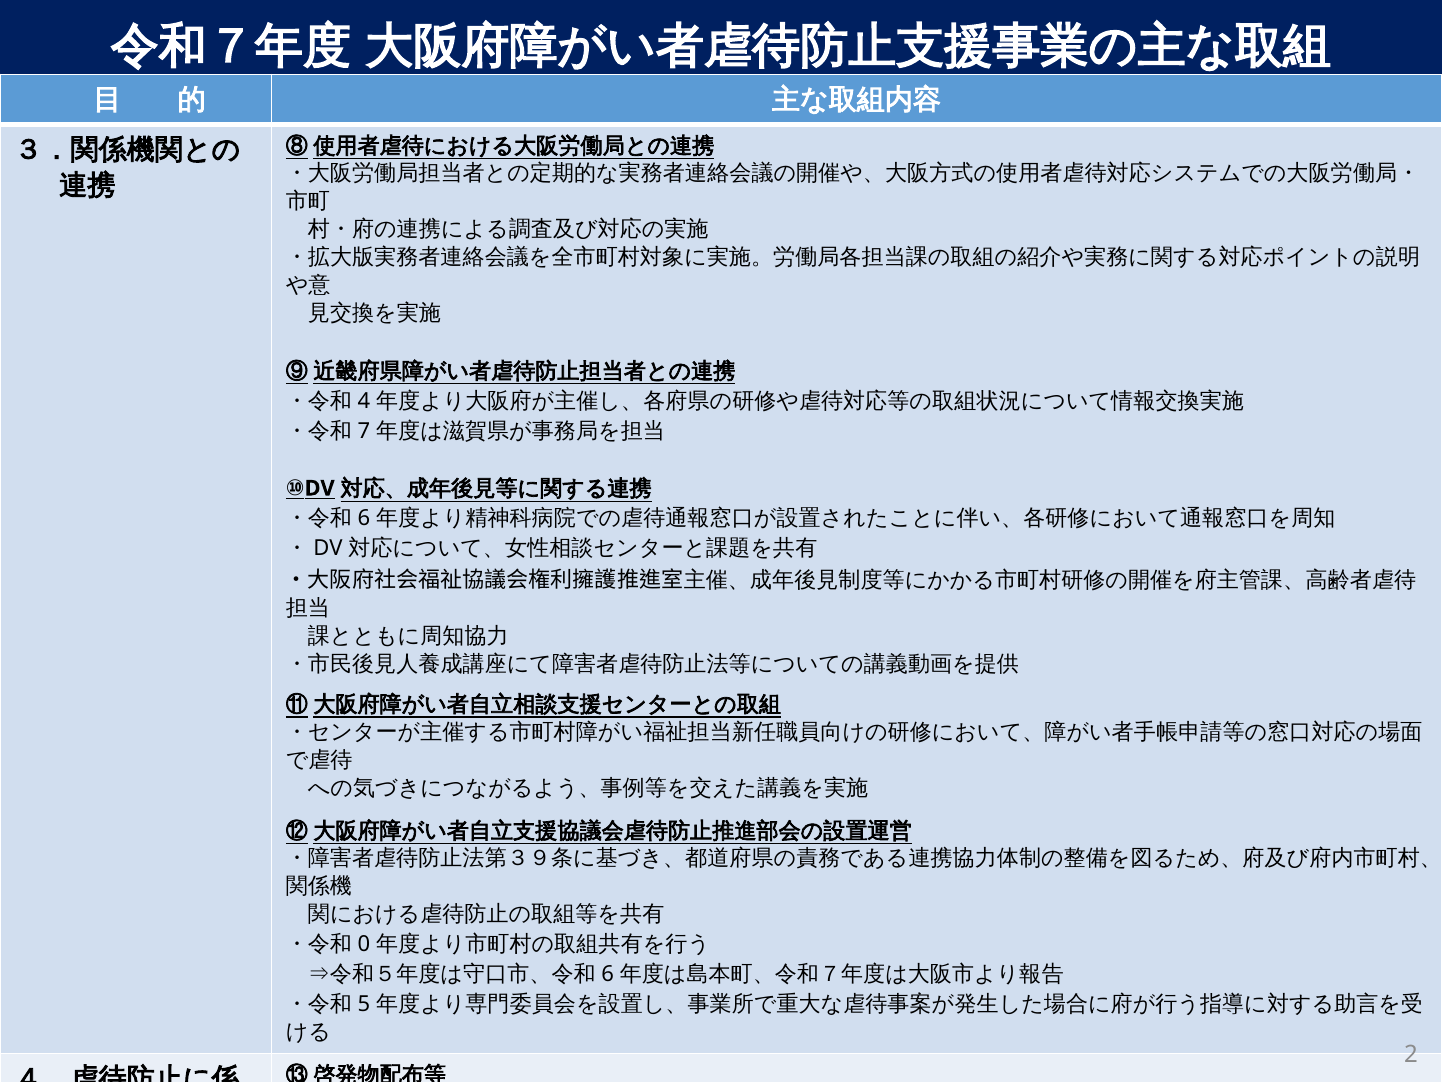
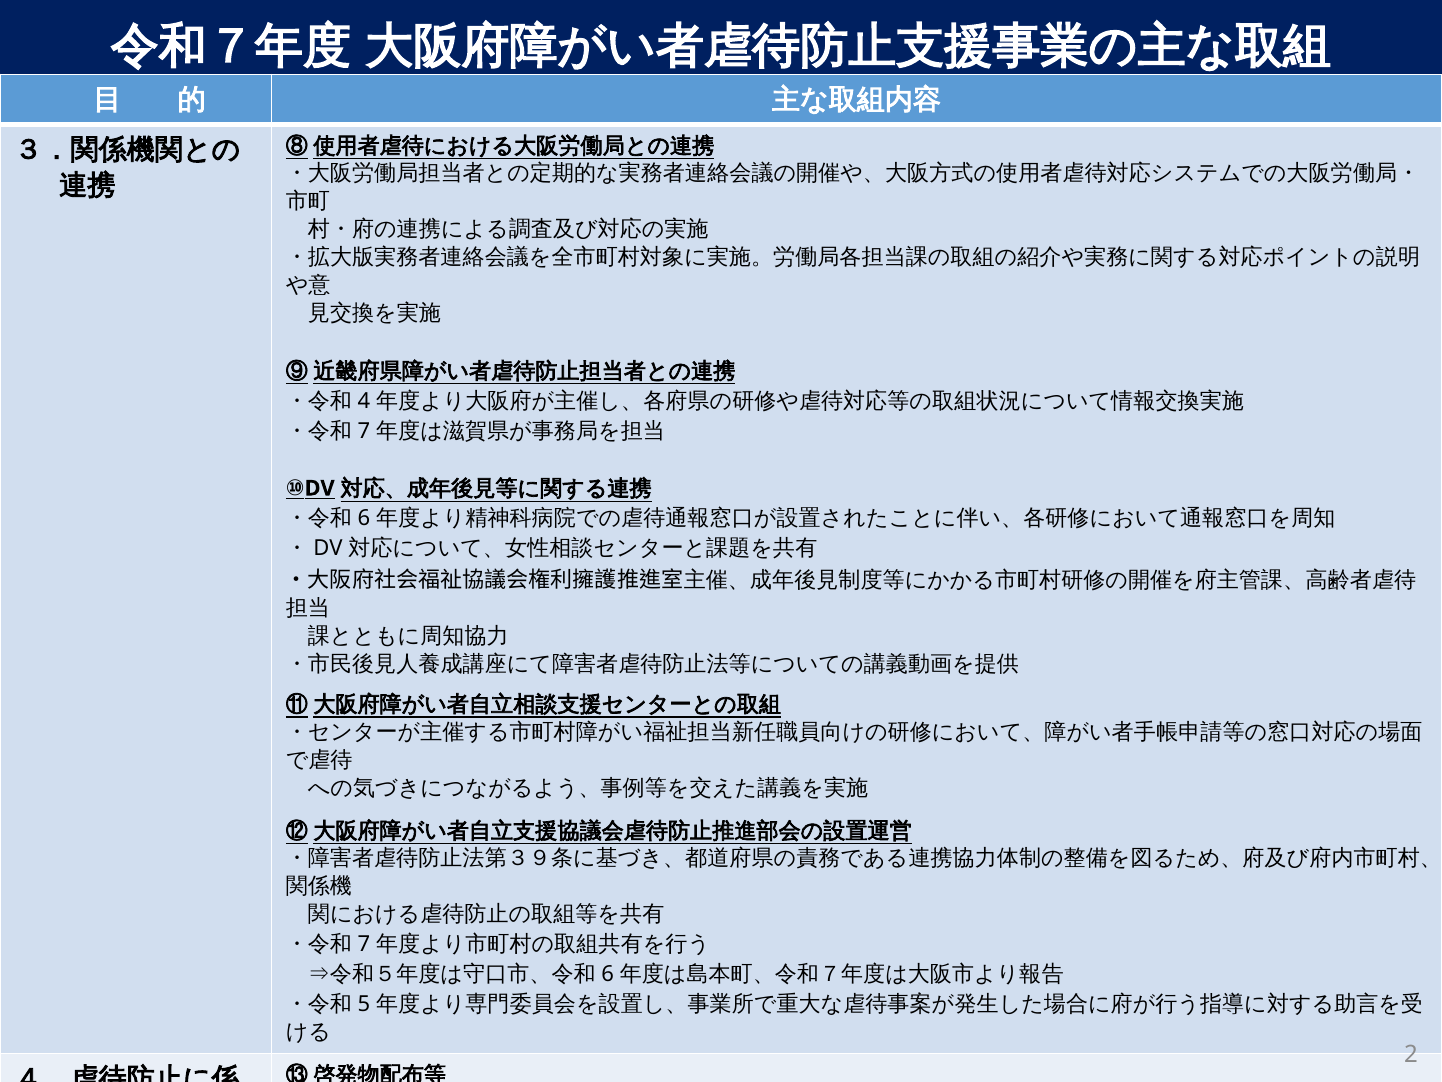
0 at (364, 944): 0 -> 7
